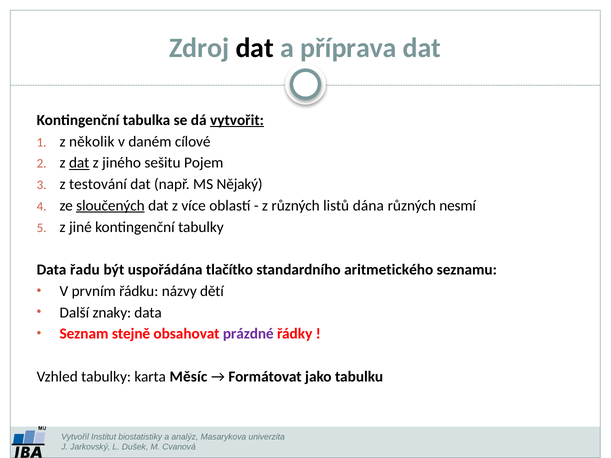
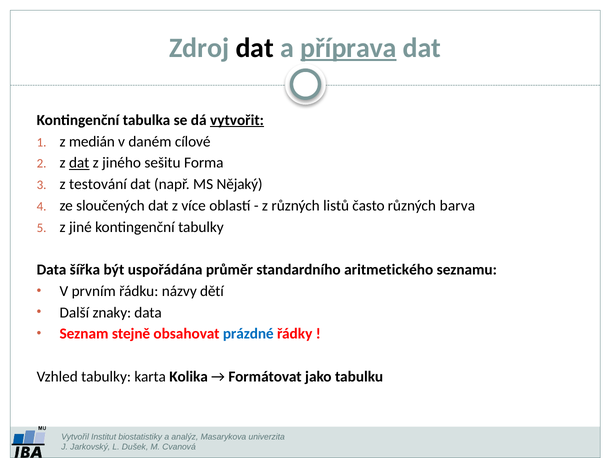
příprava underline: none -> present
několik: několik -> medián
Pojem: Pojem -> Forma
sloučených underline: present -> none
dána: dána -> často
nesmí: nesmí -> barva
řadu: řadu -> šířka
tlačítko: tlačítko -> průměr
prázdné colour: purple -> blue
Měsíc: Měsíc -> Kolika
